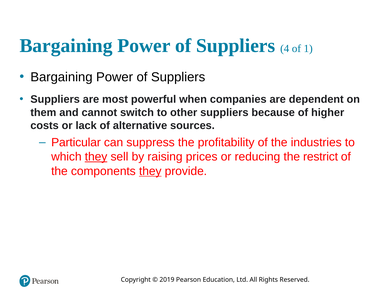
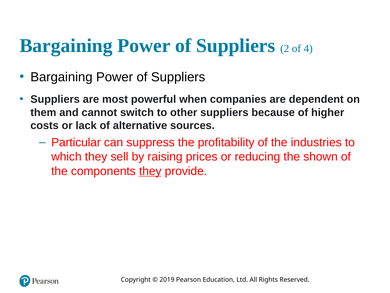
4: 4 -> 2
1: 1 -> 4
they at (96, 157) underline: present -> none
restrict: restrict -> shown
